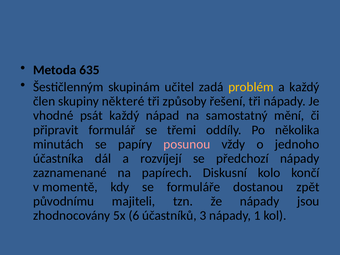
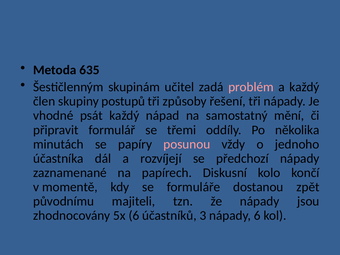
problém colour: yellow -> pink
některé: některé -> postupů
nápady 1: 1 -> 6
